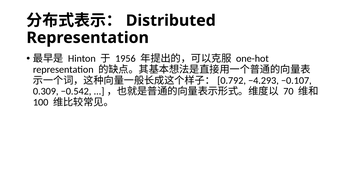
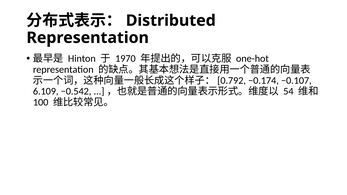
1956: 1956 -> 1970
−4.293: −4.293 -> −0.174
0.309: 0.309 -> 6.109
70: 70 -> 54
